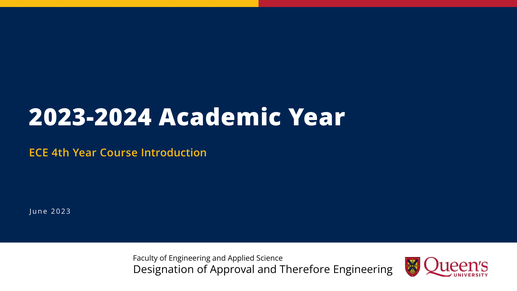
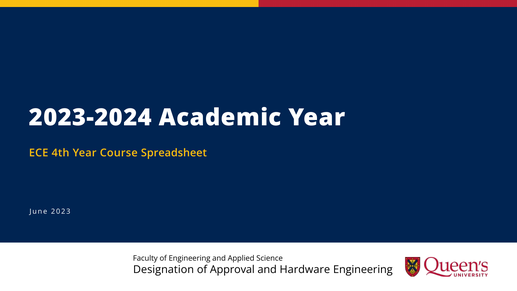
Introduction: Introduction -> Spreadsheet
Therefore: Therefore -> Hardware
